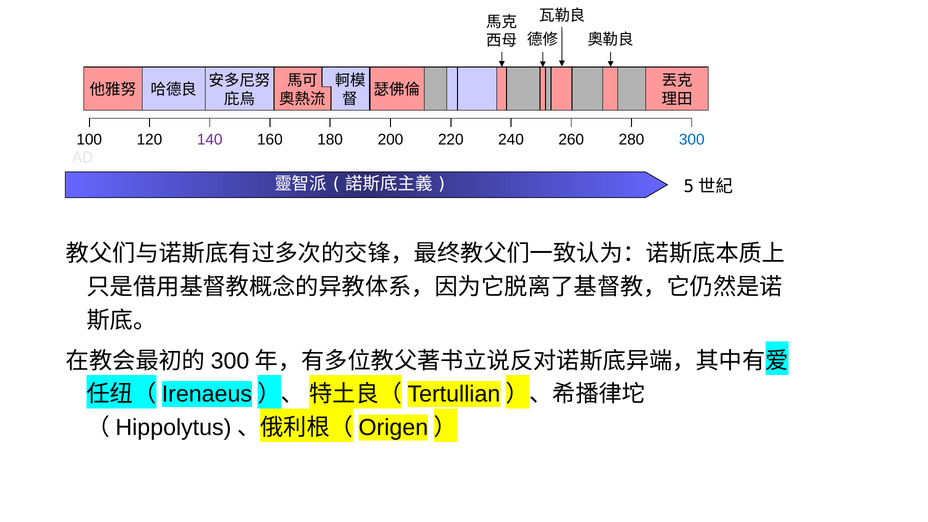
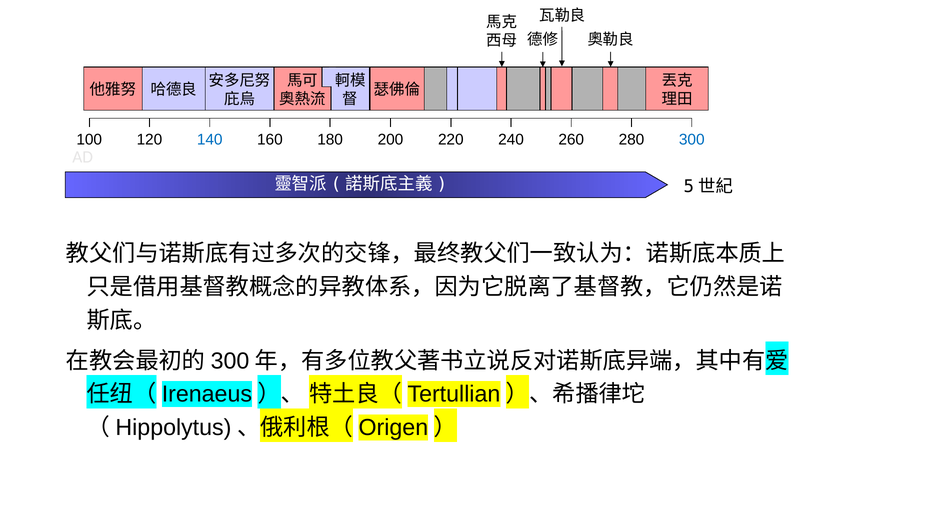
140 colour: purple -> blue
